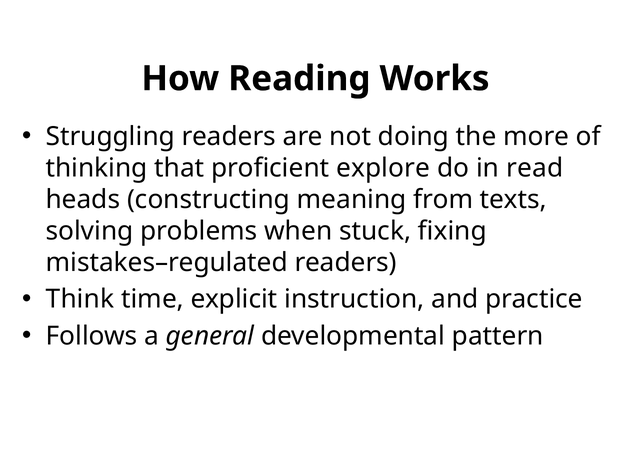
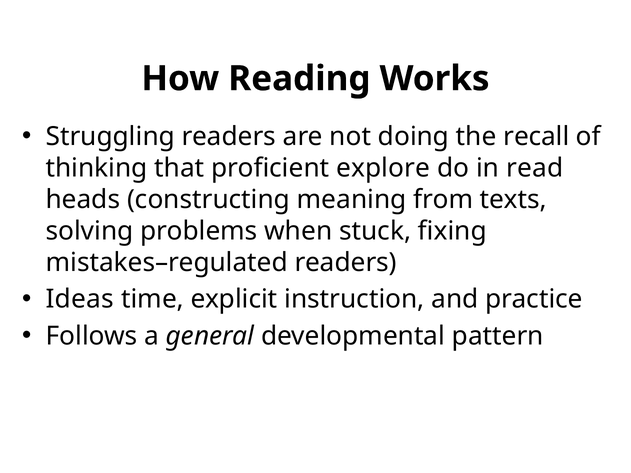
more: more -> recall
Think: Think -> Ideas
